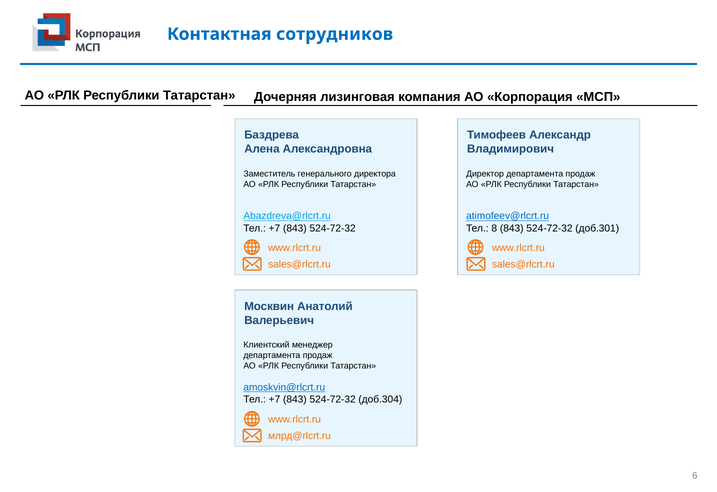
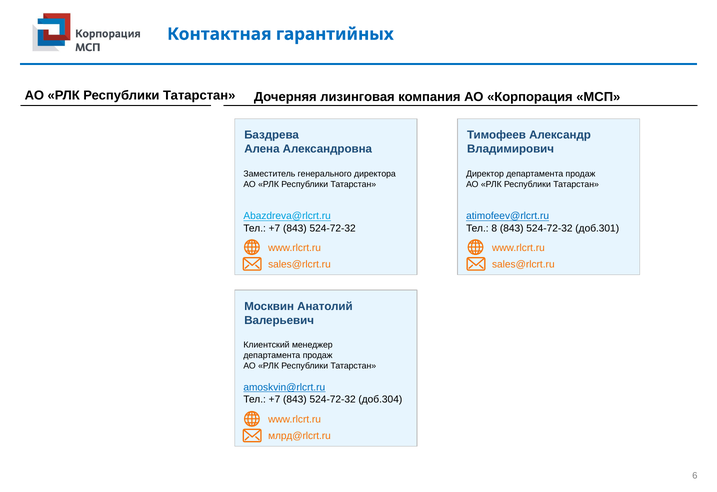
сотрудников: сотрудников -> гарантийных
